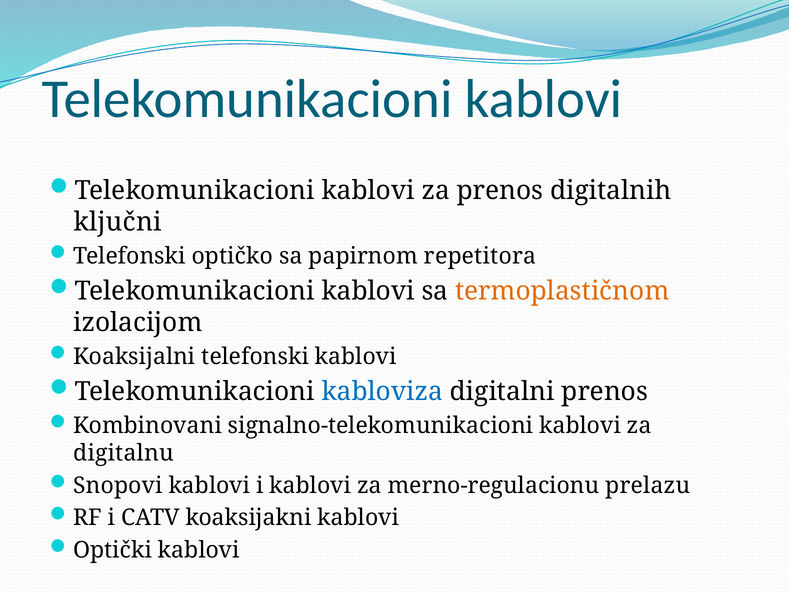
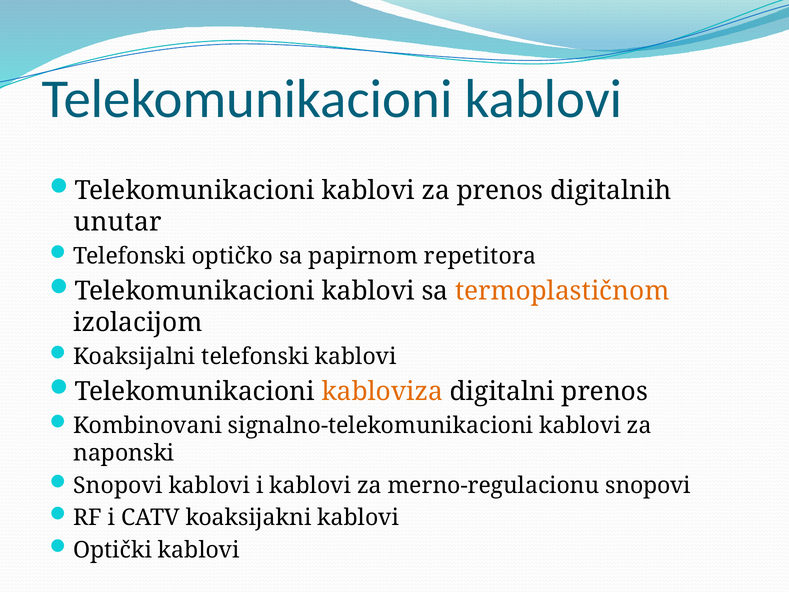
ključni: ključni -> unutar
kabloviza colour: blue -> orange
digitalnu: digitalnu -> naponski
merno-regulacionu prelazu: prelazu -> snopovi
